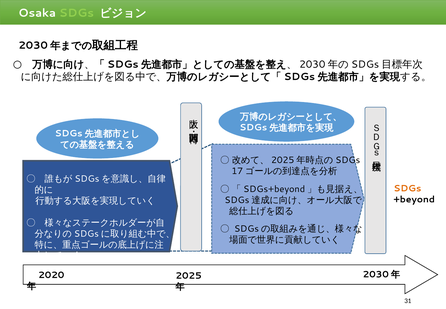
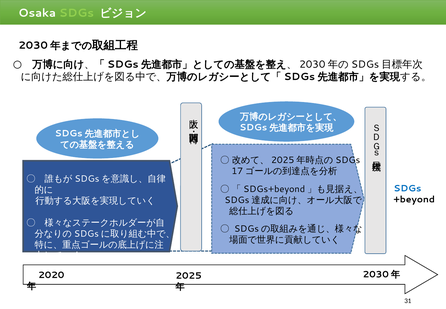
SDGs at (407, 188) colour: orange -> blue
